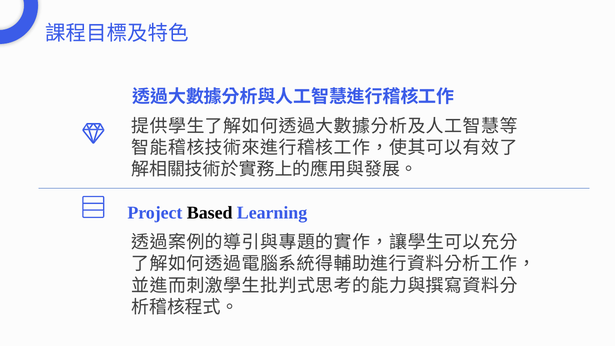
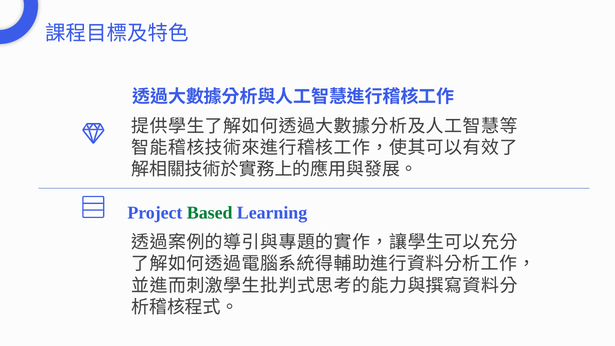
Based colour: black -> green
